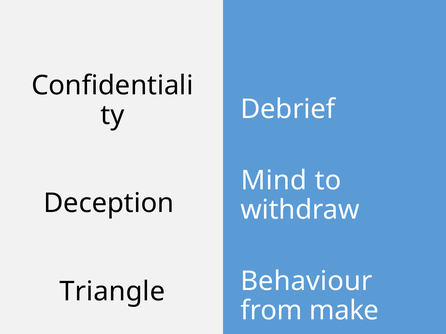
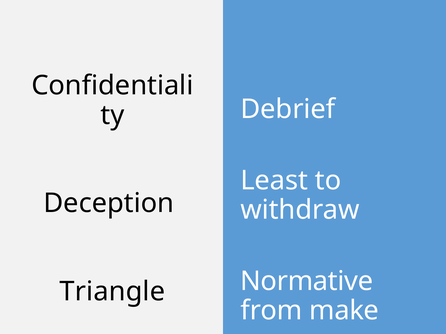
Mind: Mind -> Least
Behaviour: Behaviour -> Normative
